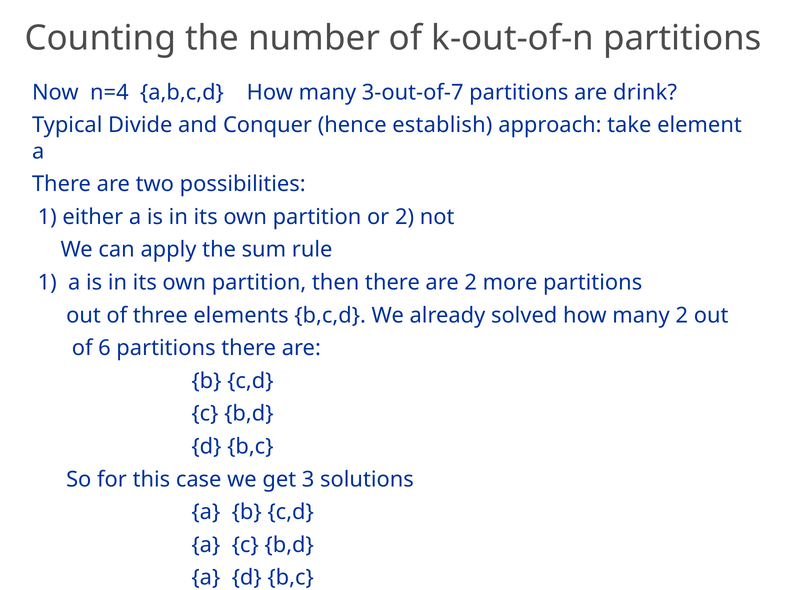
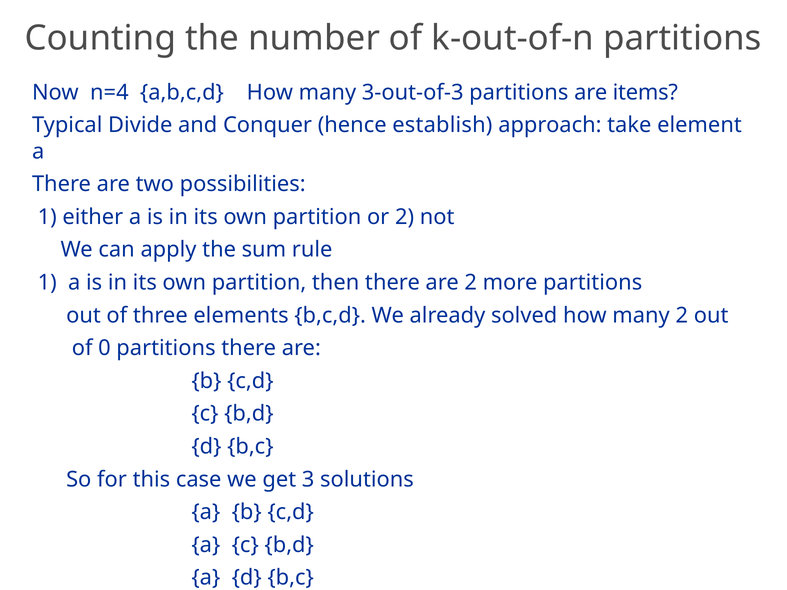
3-out-of-7: 3-out-of-7 -> 3-out-of-3
drink: drink -> items
6: 6 -> 0
